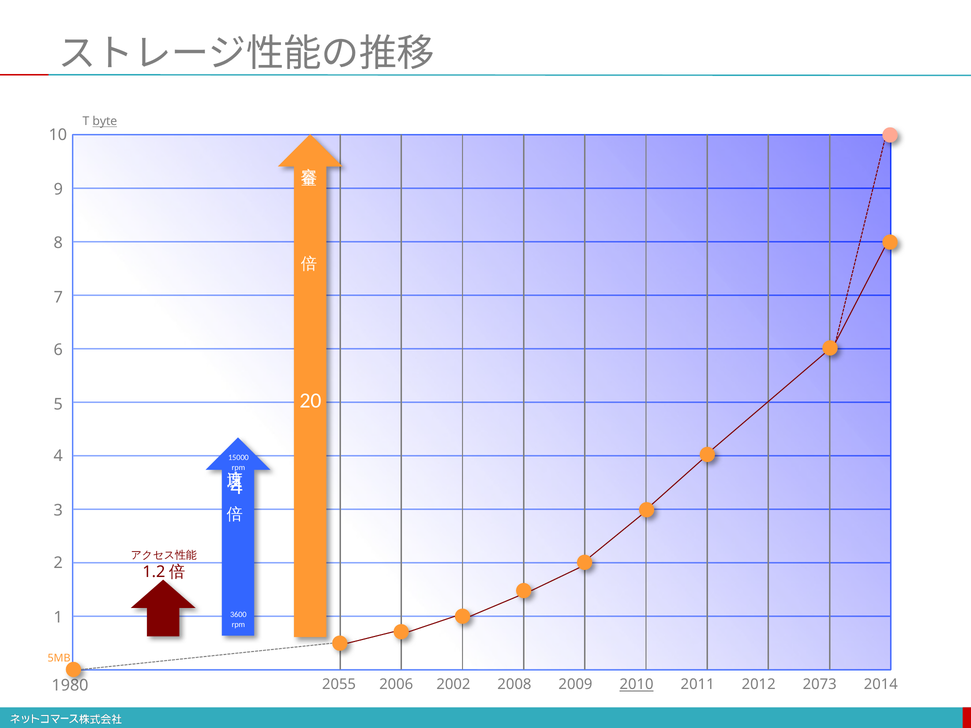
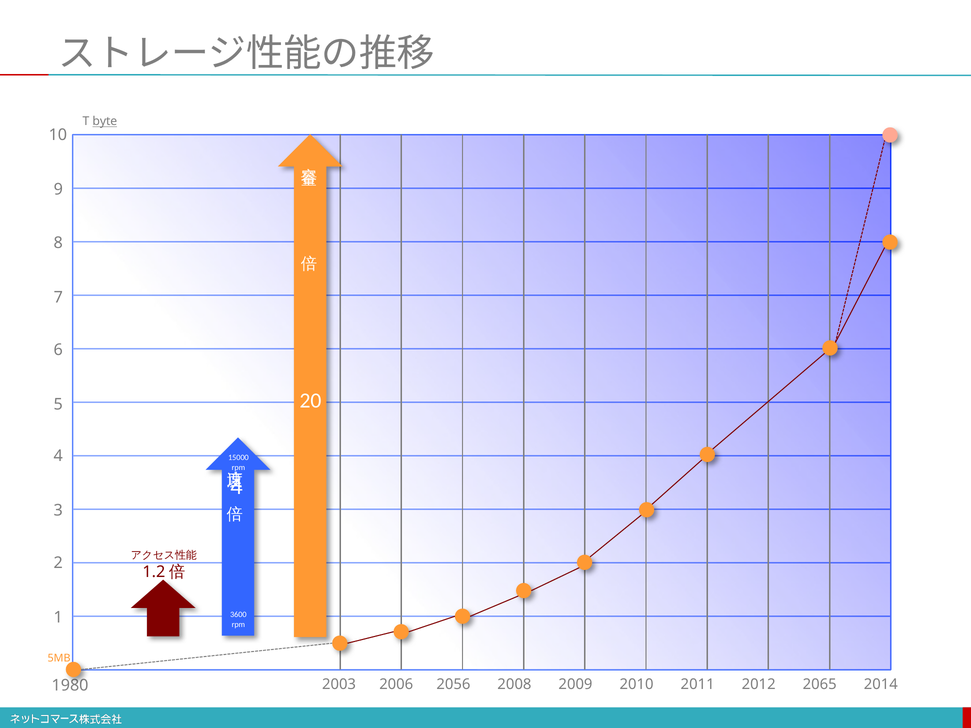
2055: 2055 -> 2003
2002: 2002 -> 2056
2010 underline: present -> none
2073: 2073 -> 2065
